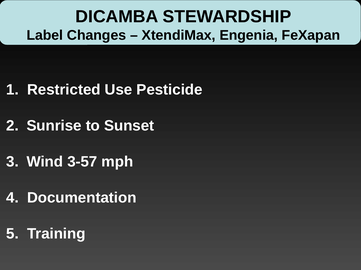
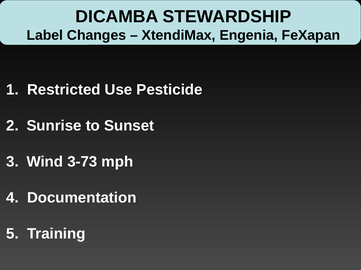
3-57: 3-57 -> 3-73
